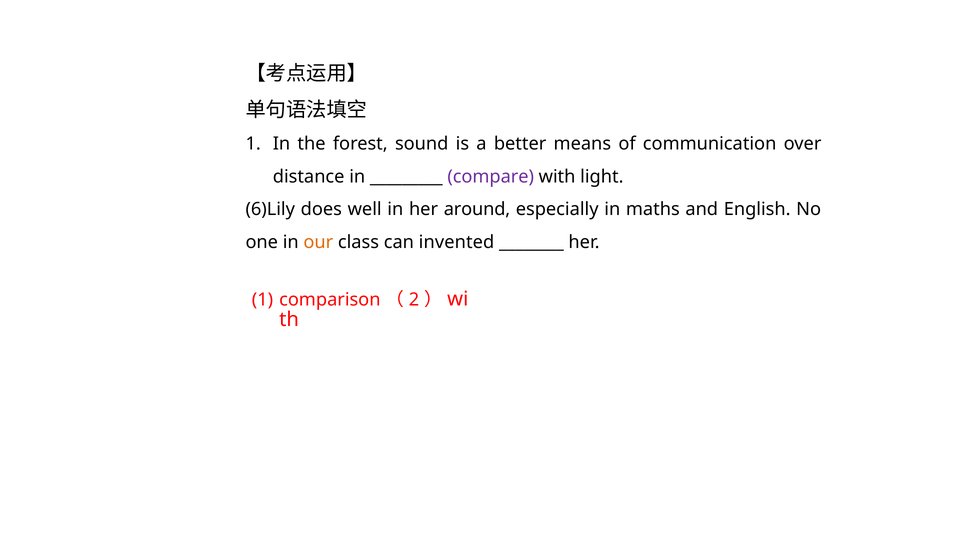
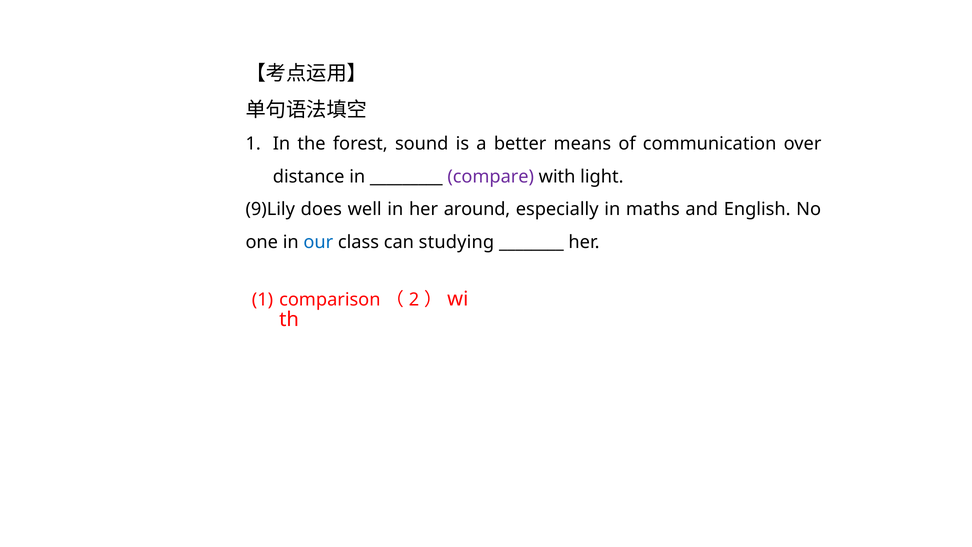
6)Lily: 6)Lily -> 9)Lily
our colour: orange -> blue
invented: invented -> studying
